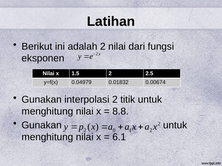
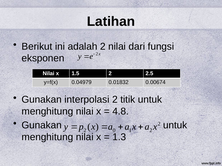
8.8: 8.8 -> 4.8
6.1: 6.1 -> 1.3
